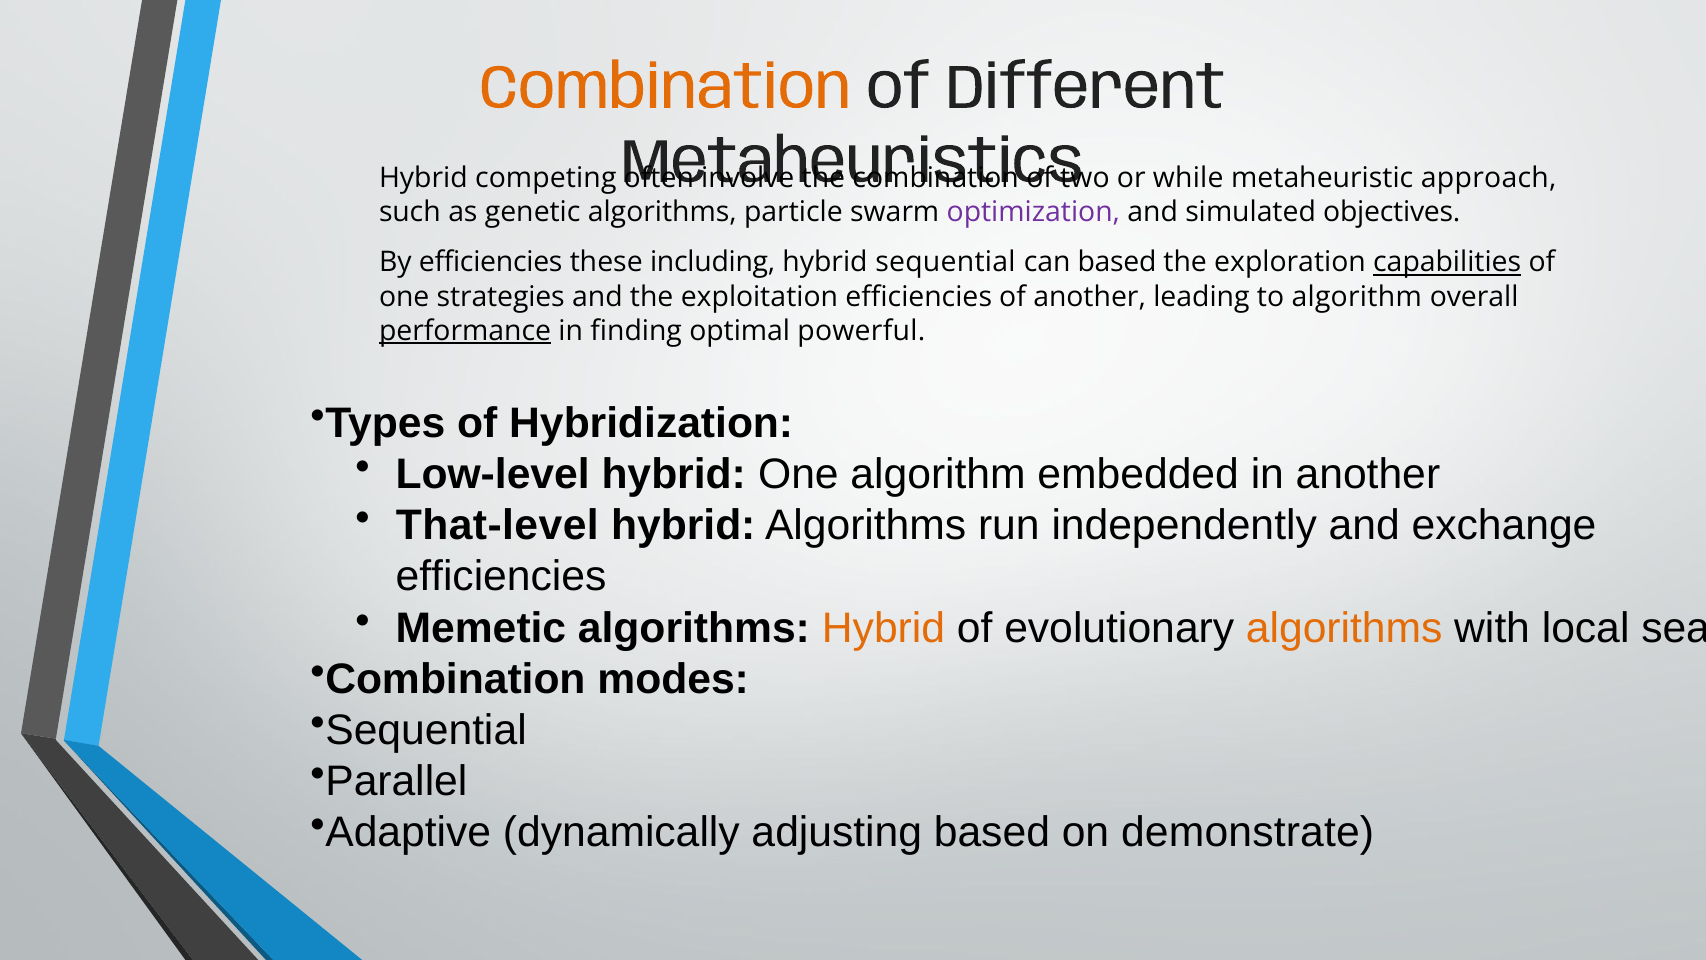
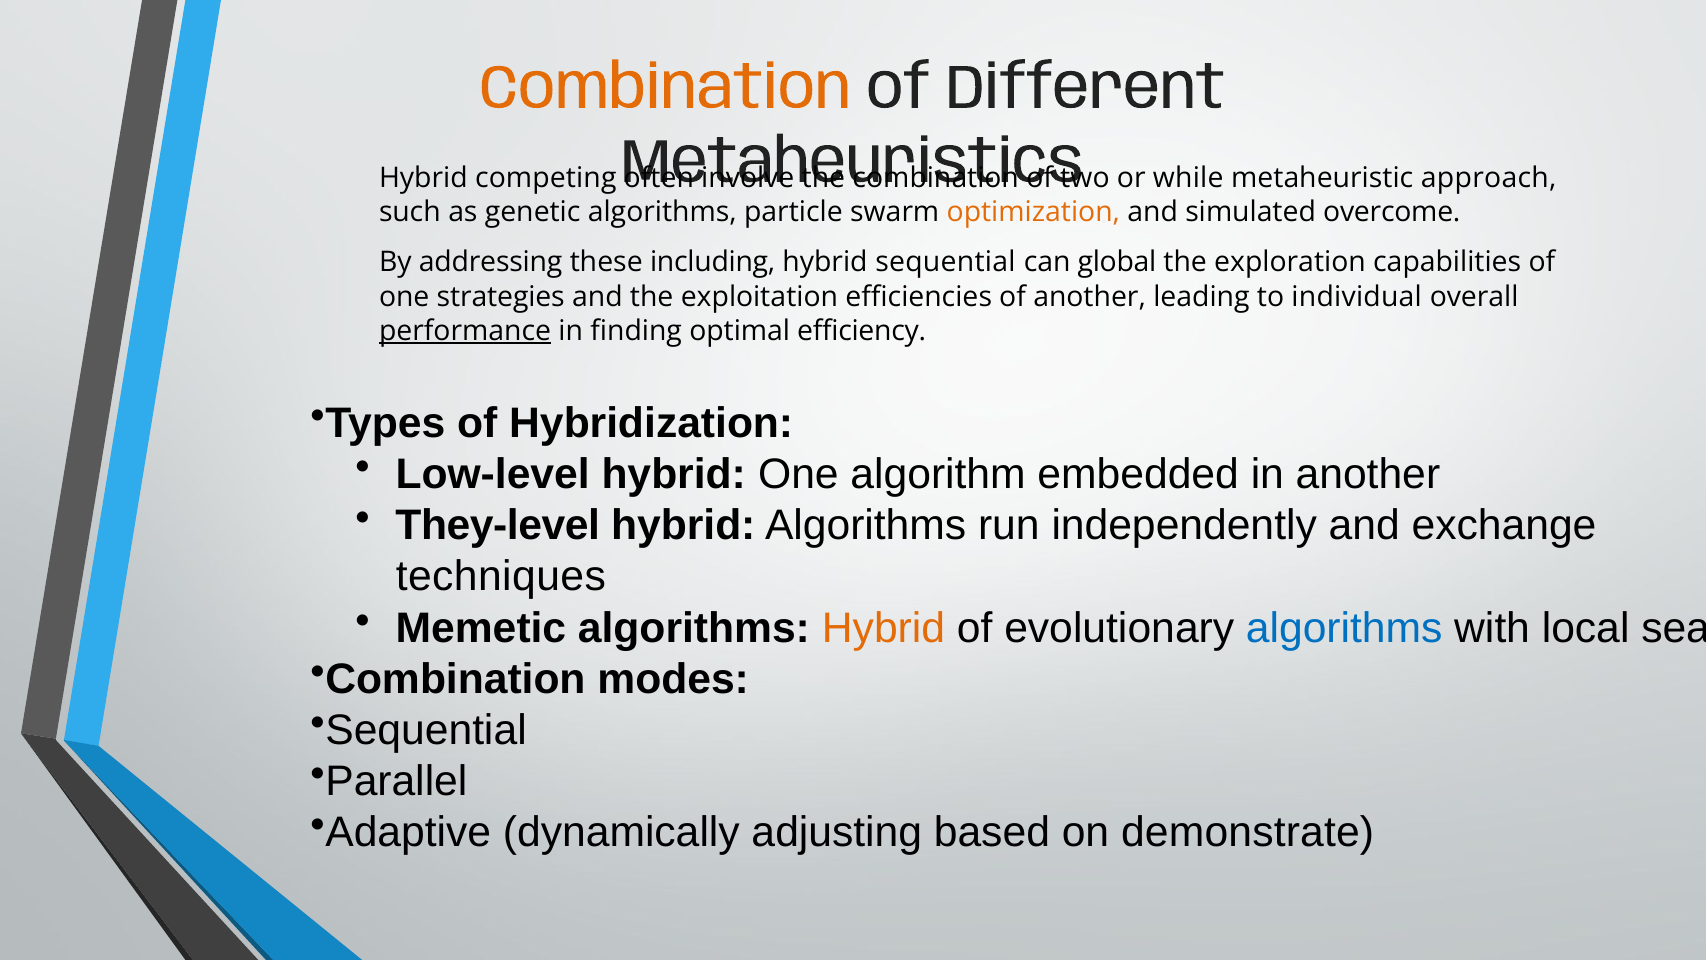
optimization colour: purple -> orange
objectives: objectives -> overcome
By efficiencies: efficiencies -> addressing
can based: based -> global
capabilities underline: present -> none
to algorithm: algorithm -> individual
powerful: powerful -> efficiency
That-level: That-level -> They-level
efficiencies at (501, 577): efficiencies -> techniques
algorithms at (1344, 628) colour: orange -> blue
